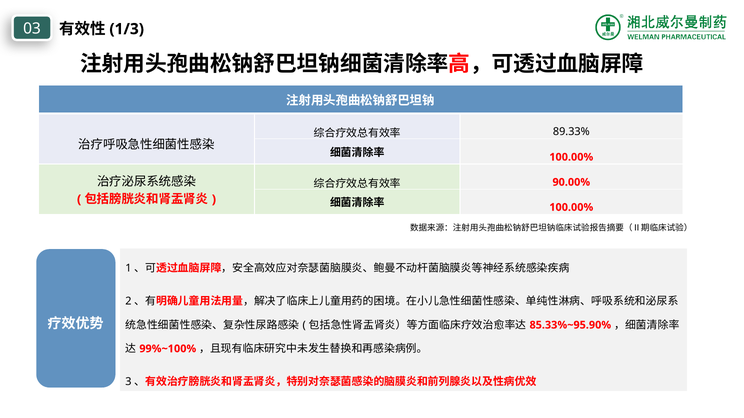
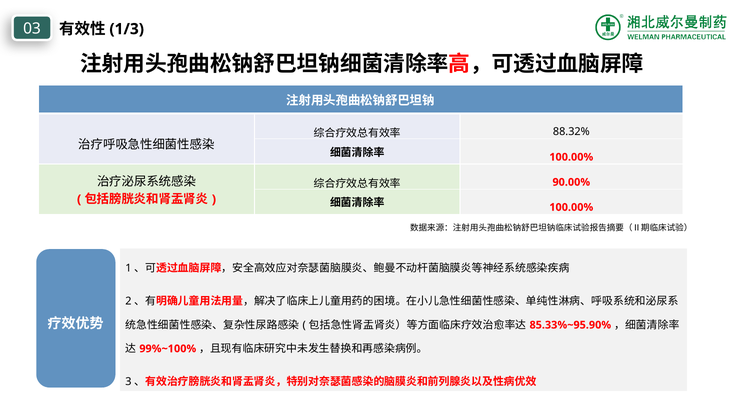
89.33%: 89.33% -> 88.32%
